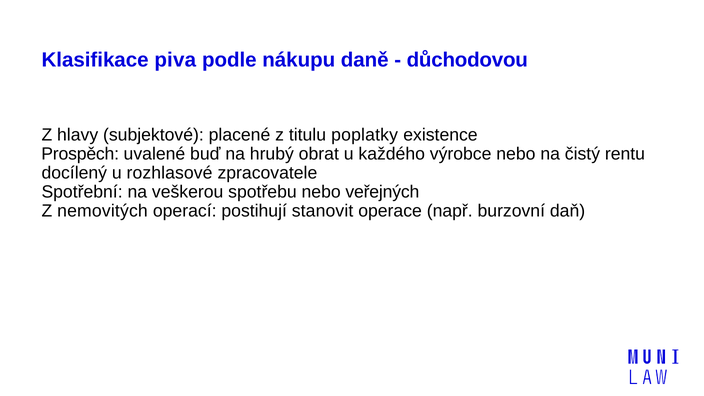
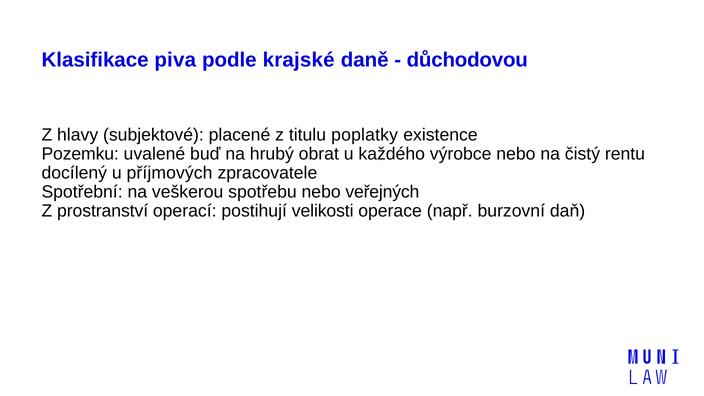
nákupu: nákupu -> krajské
Prospěch: Prospěch -> Pozemku
rozhlasové: rozhlasové -> příjmových
nemovitých: nemovitých -> prostranství
stanovit: stanovit -> velikosti
